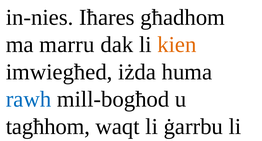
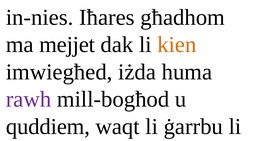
marru: marru -> mejjet
rawh colour: blue -> purple
tagħhom: tagħhom -> quddiem
